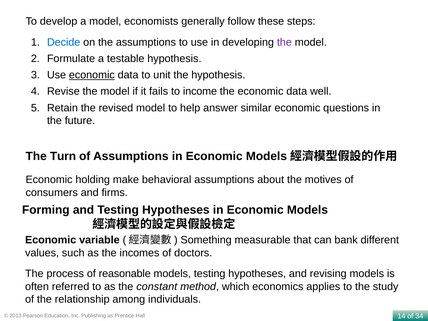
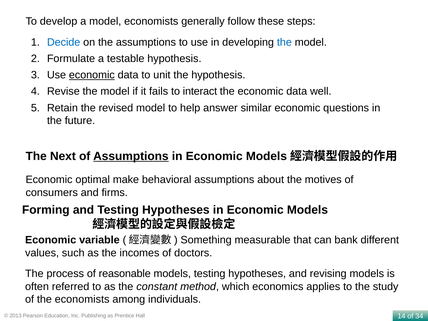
the at (284, 42) colour: purple -> blue
income: income -> interact
Turn: Turn -> Next
Assumptions at (131, 156) underline: none -> present
holding: holding -> optimal
the relationship: relationship -> economists
